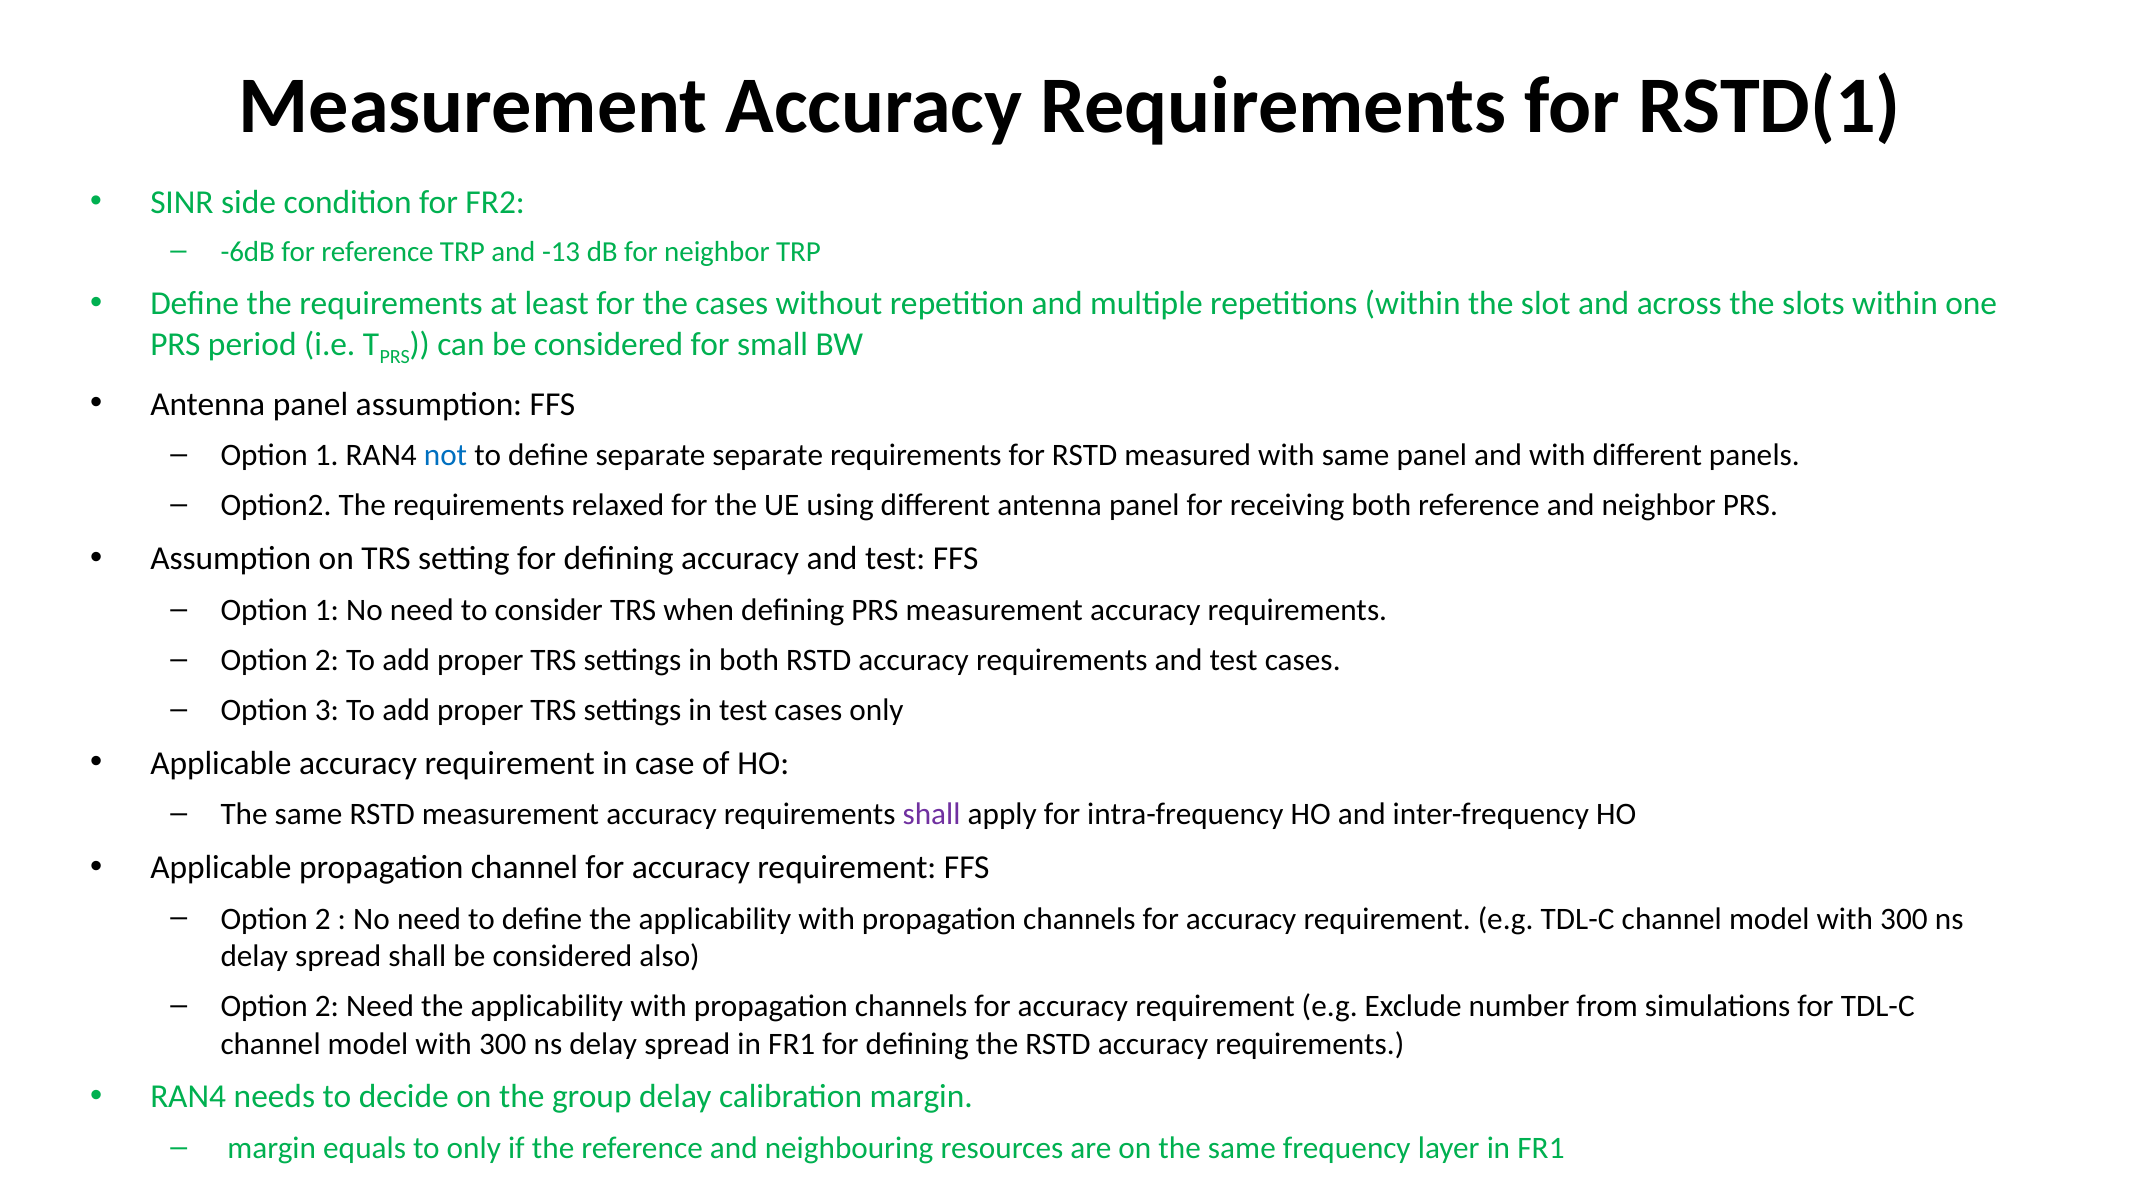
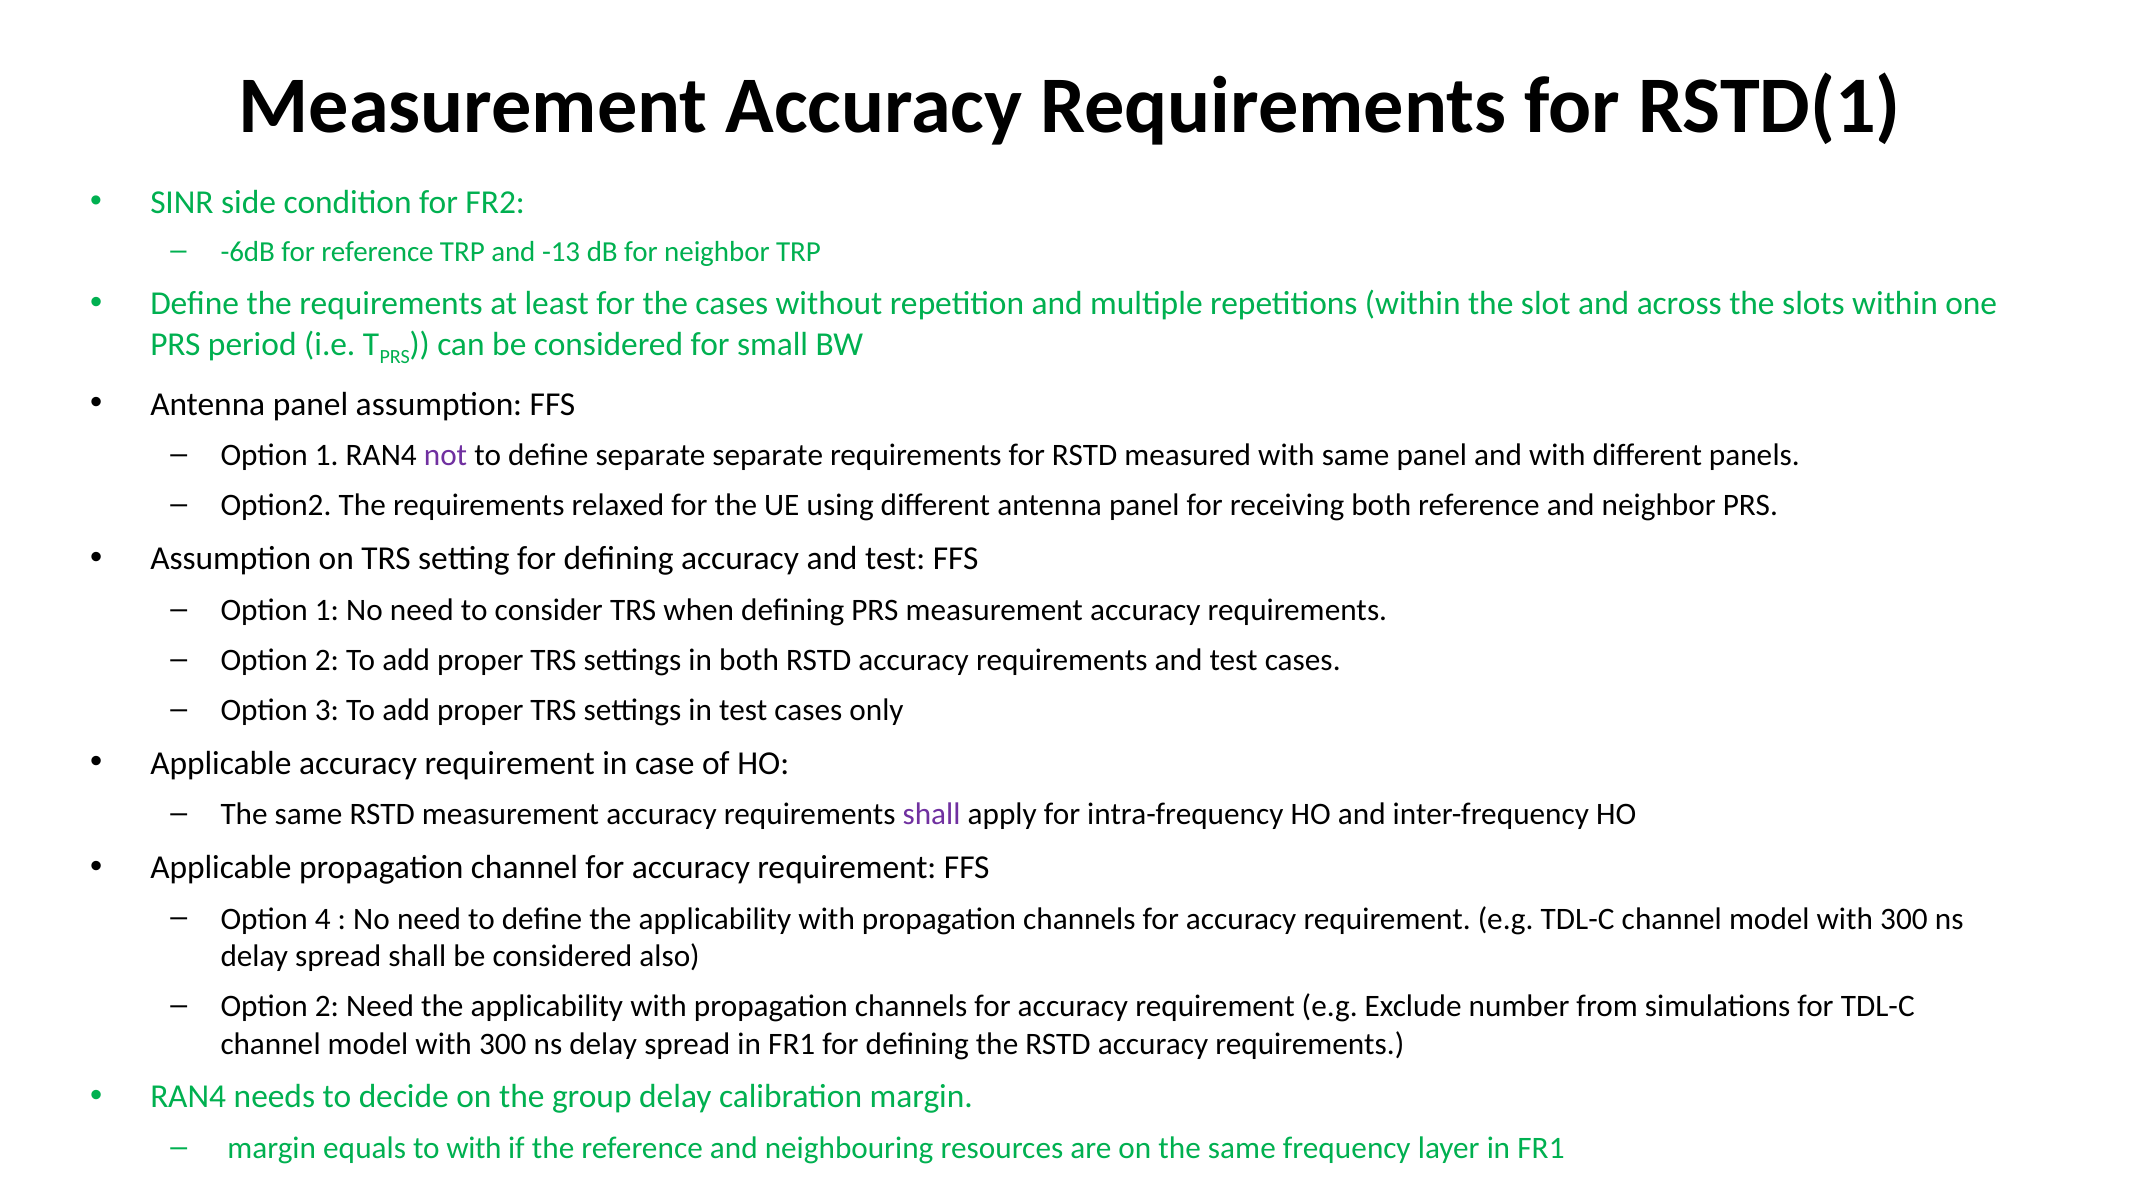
not colour: blue -> purple
2 at (323, 919): 2 -> 4
to only: only -> with
